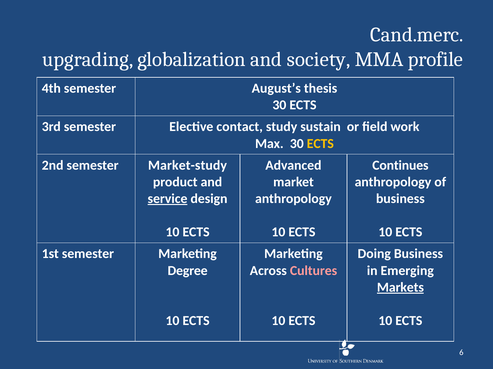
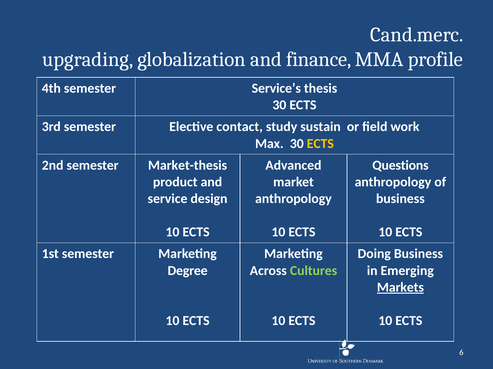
society: society -> finance
August’s: August’s -> Service’s
Market-study: Market-study -> Market-thesis
Continues: Continues -> Questions
service underline: present -> none
Cultures colour: pink -> light green
